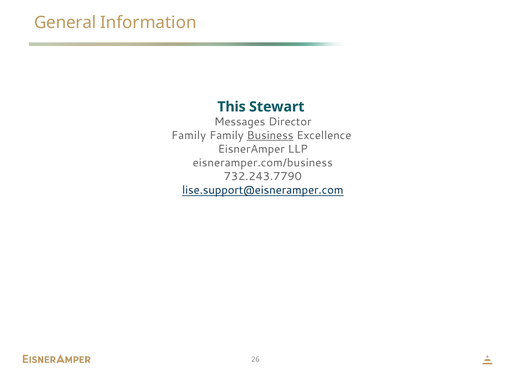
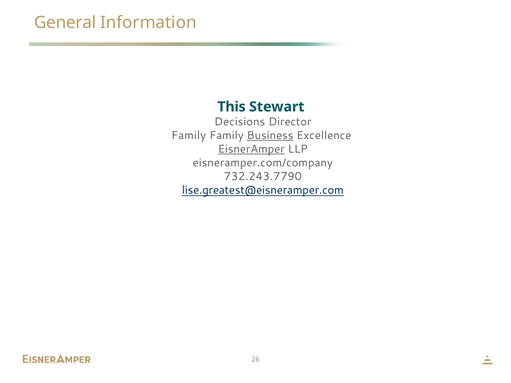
Messages: Messages -> Decisions
EisnerAmper underline: none -> present
eisneramper.com/business: eisneramper.com/business -> eisneramper.com/company
lise.support@eisneramper.com: lise.support@eisneramper.com -> lise.greatest@eisneramper.com
